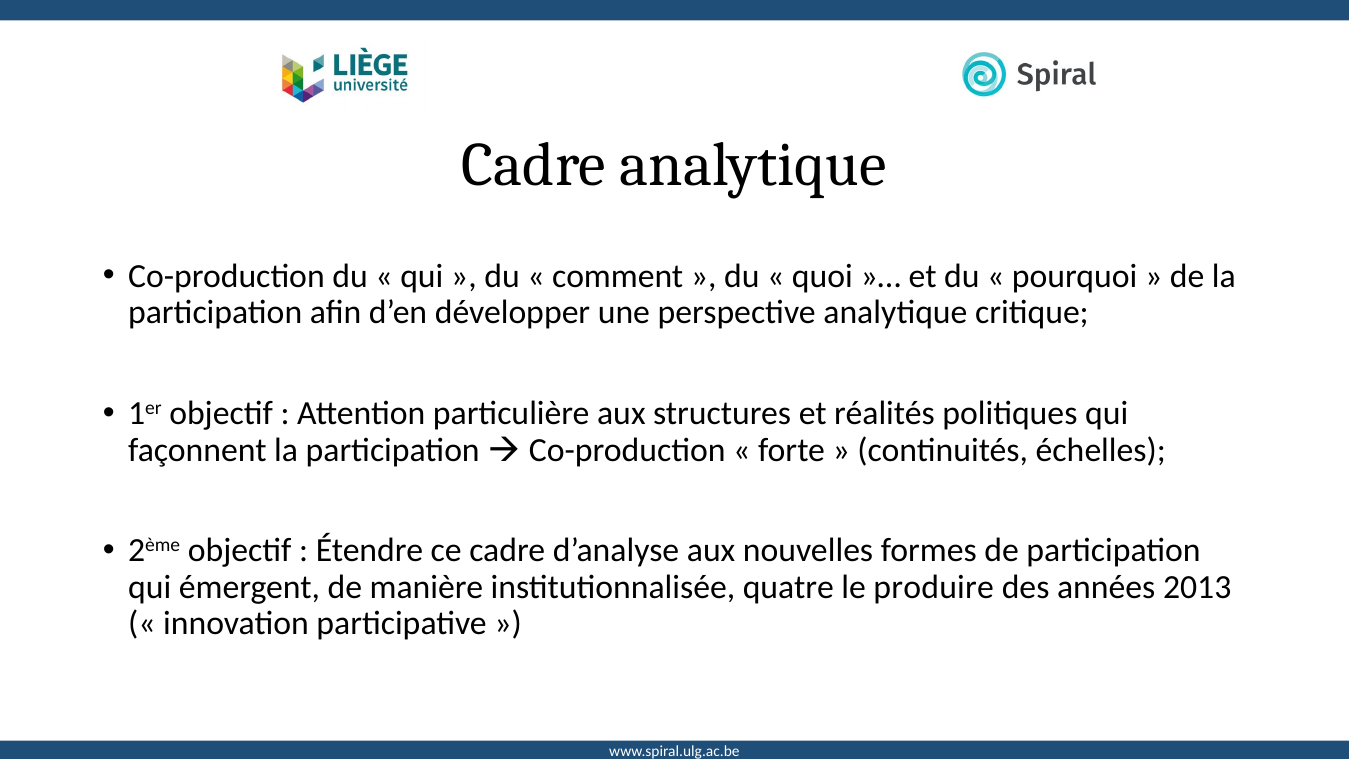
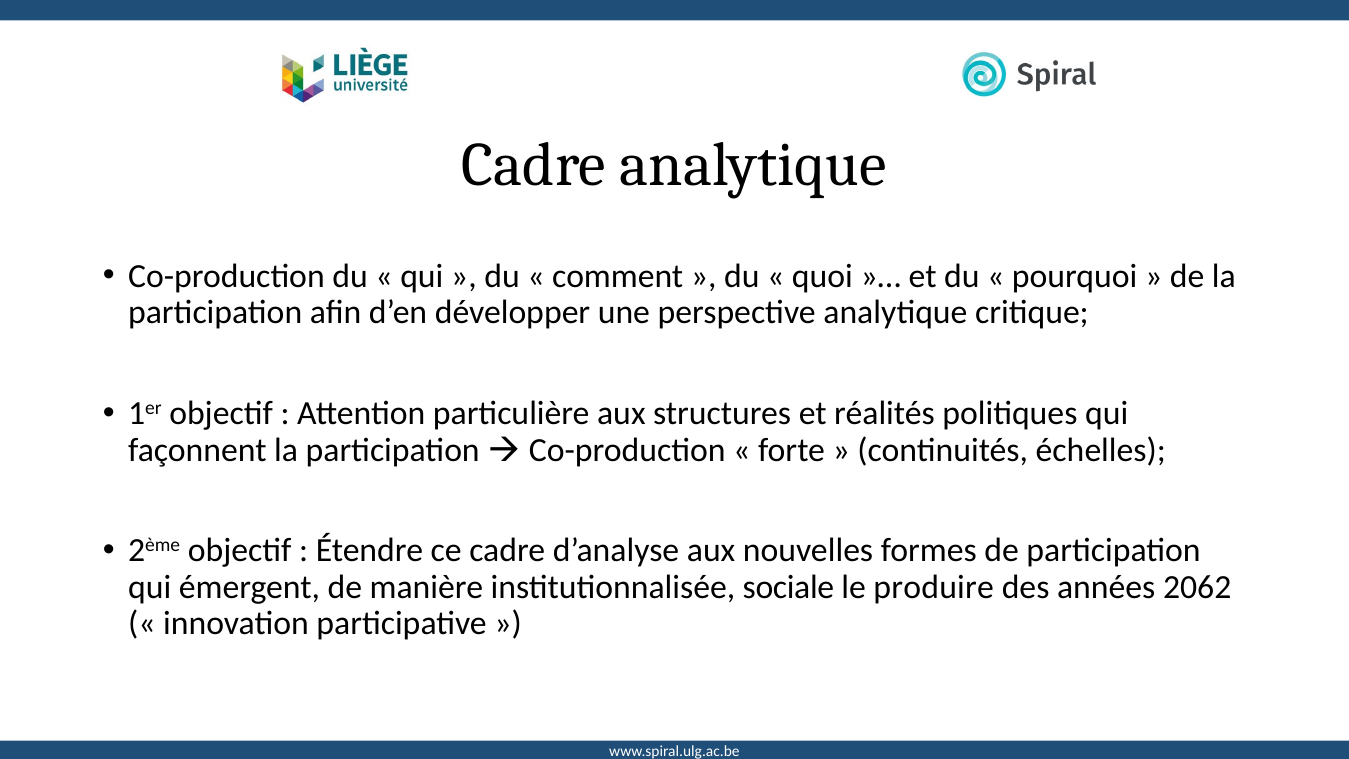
quatre: quatre -> sociale
2013: 2013 -> 2062
